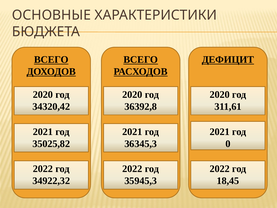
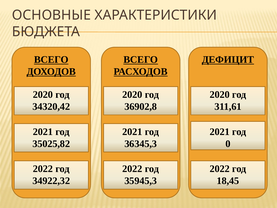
36392,8: 36392,8 -> 36902,8
